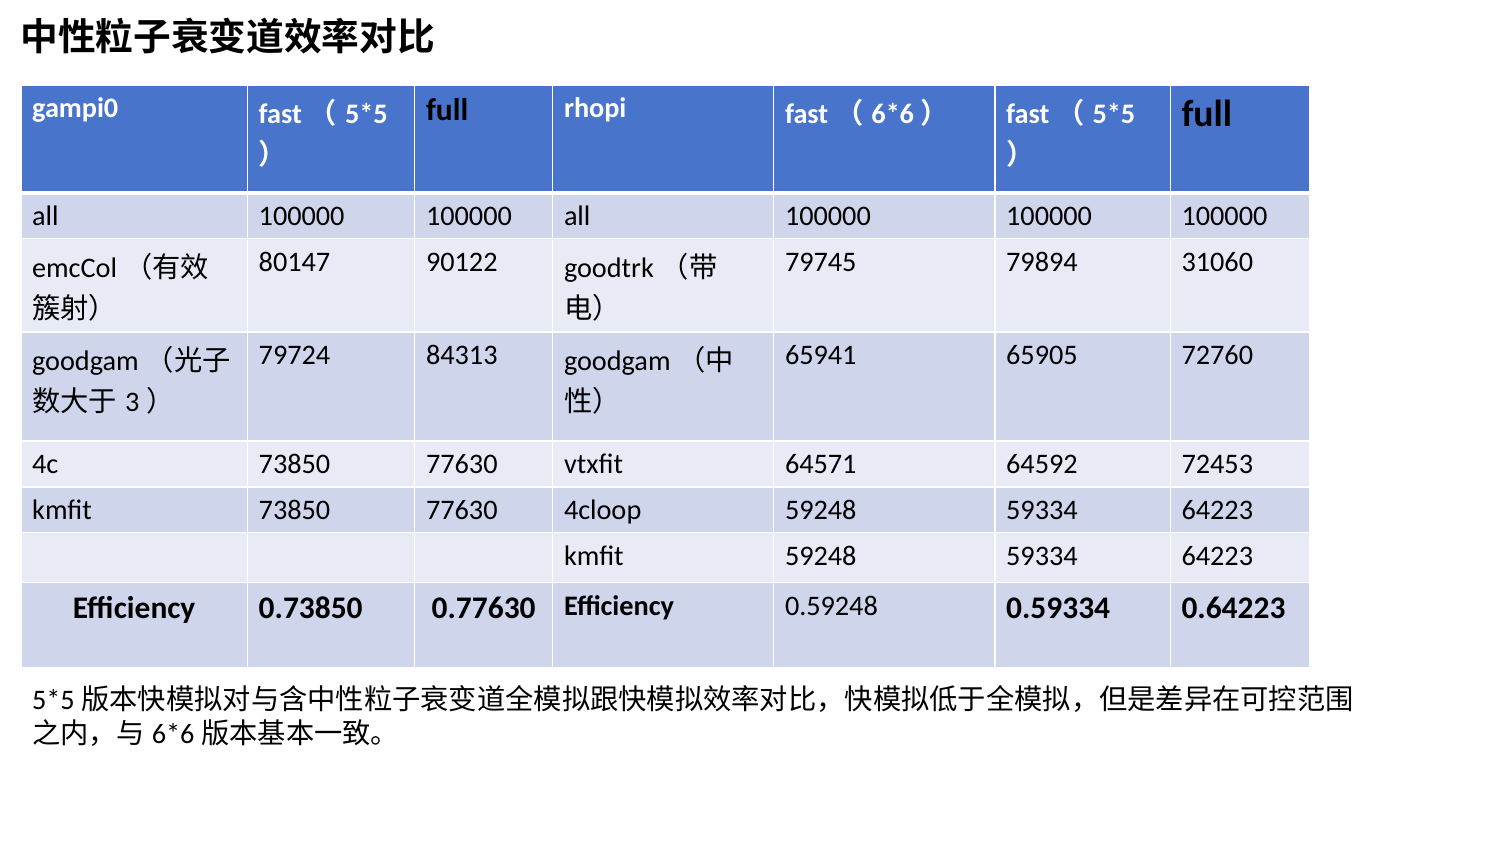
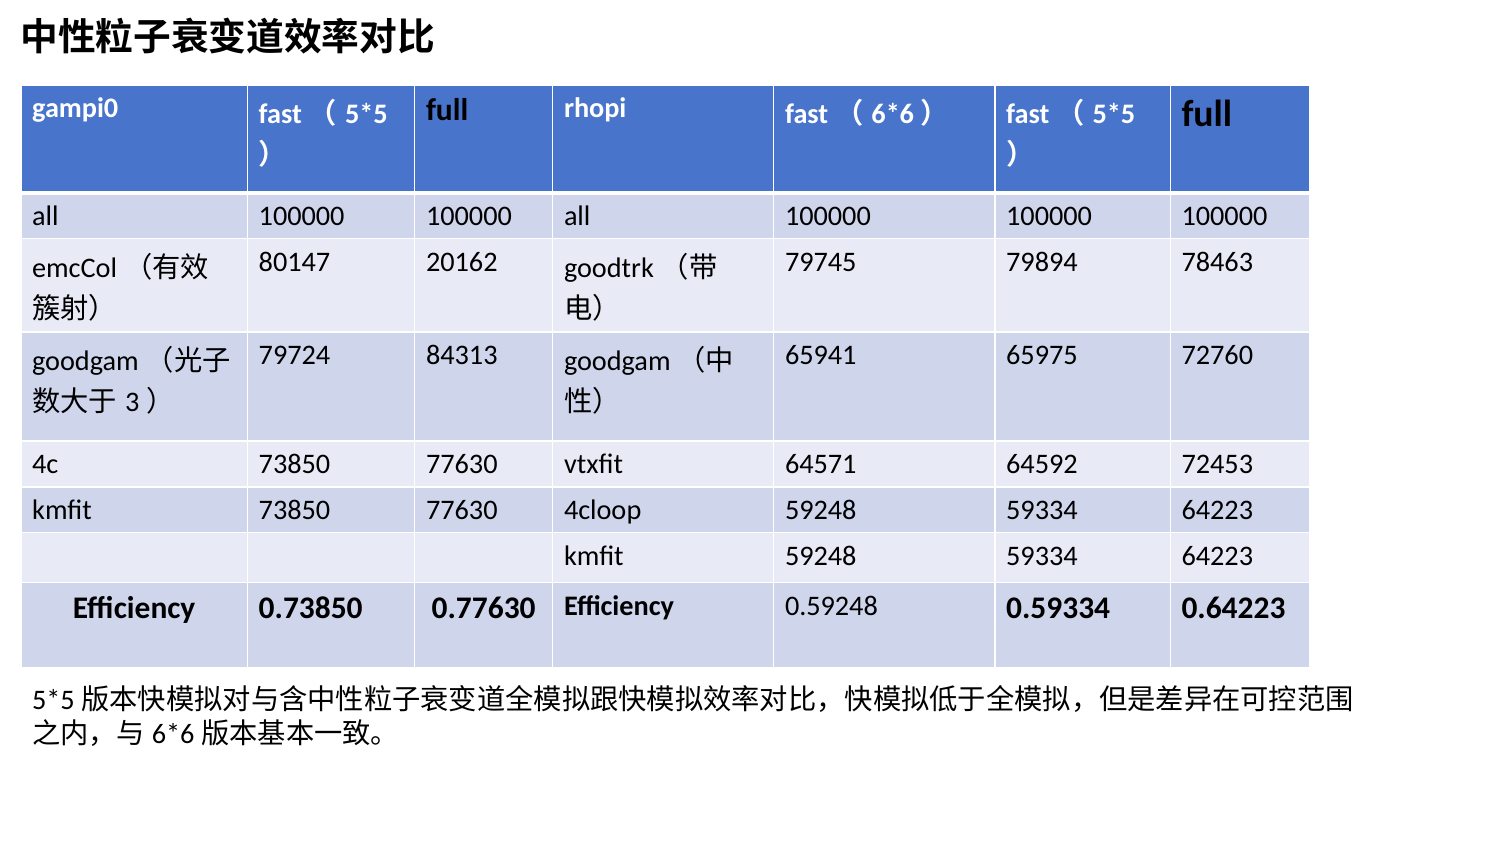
90122: 90122 -> 20162
31060: 31060 -> 78463
65905: 65905 -> 65975
